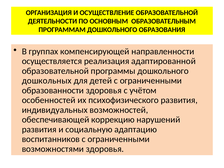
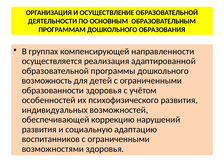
дошкольных: дошкольных -> возможность
